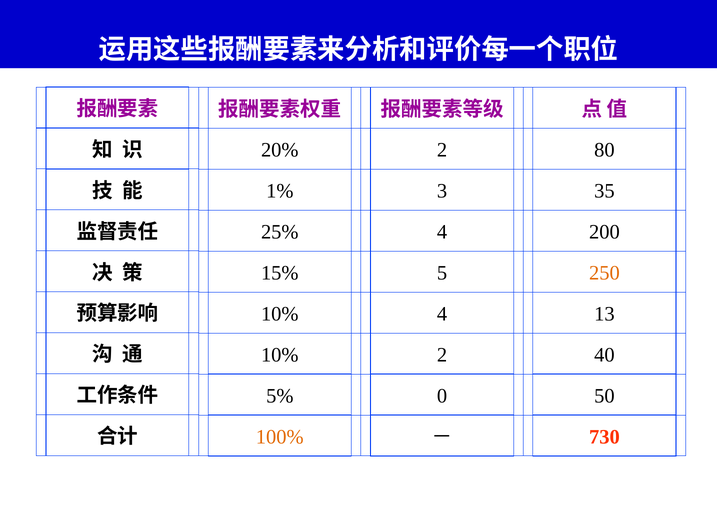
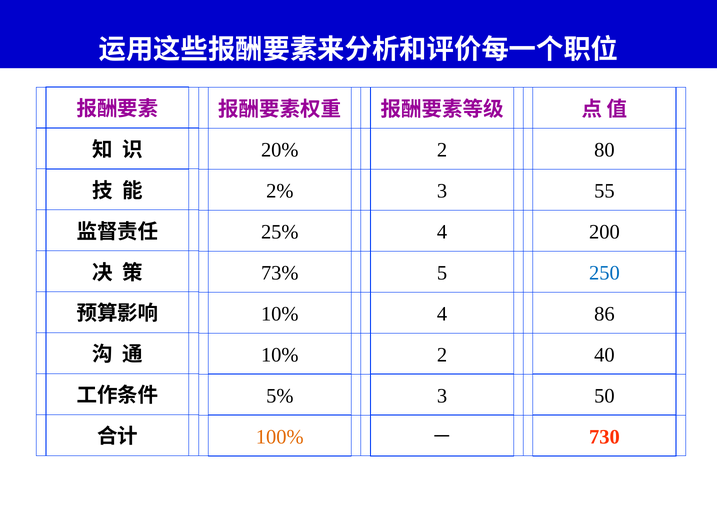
1%: 1% -> 2%
35: 35 -> 55
15%: 15% -> 73%
250 colour: orange -> blue
13: 13 -> 86
5% 0: 0 -> 3
